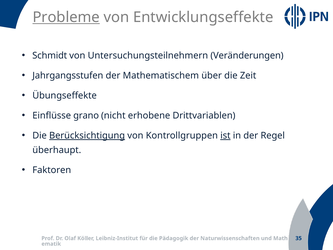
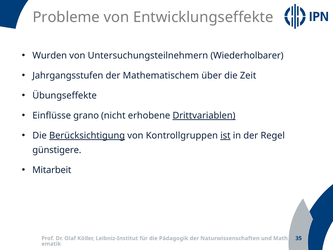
Probleme underline: present -> none
Schmidt: Schmidt -> Wurden
Veränderungen: Veränderungen -> Wiederholbarer
Drittvariablen underline: none -> present
überhaupt: überhaupt -> günstigere
Faktoren: Faktoren -> Mitarbeit
